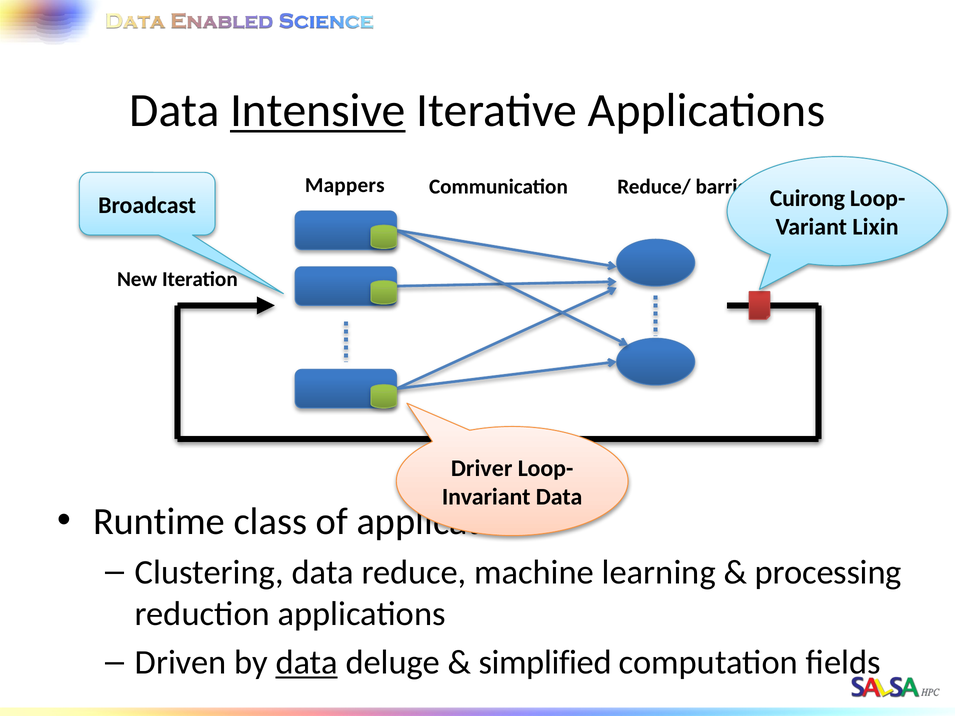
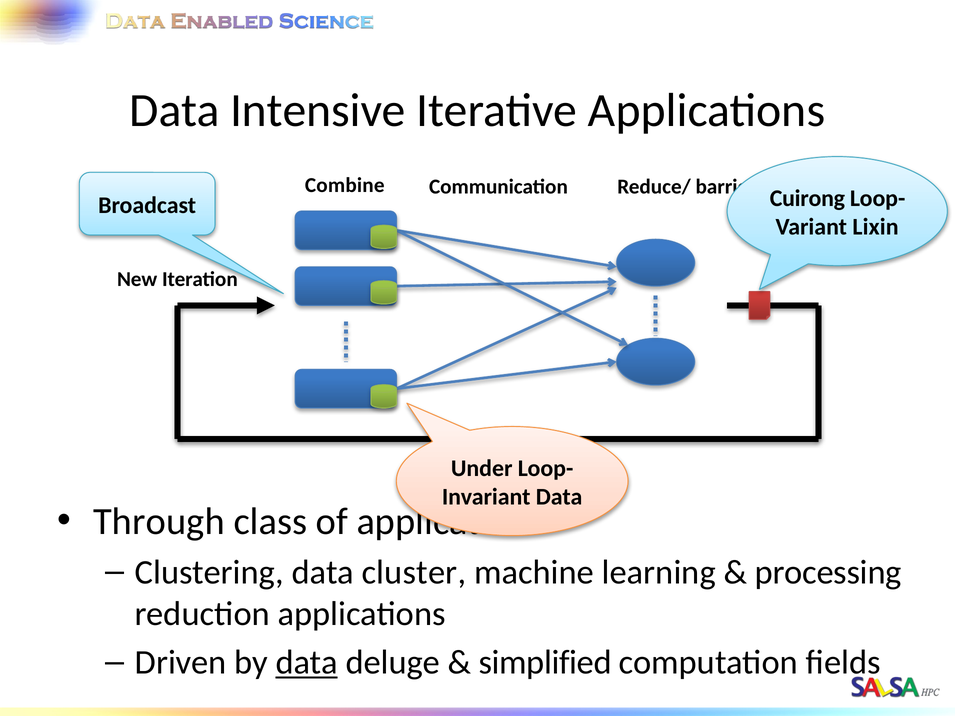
Intensive underline: present -> none
Mappers: Mappers -> Combine
Driver: Driver -> Under
Runtime: Runtime -> Through
reduce: reduce -> cluster
